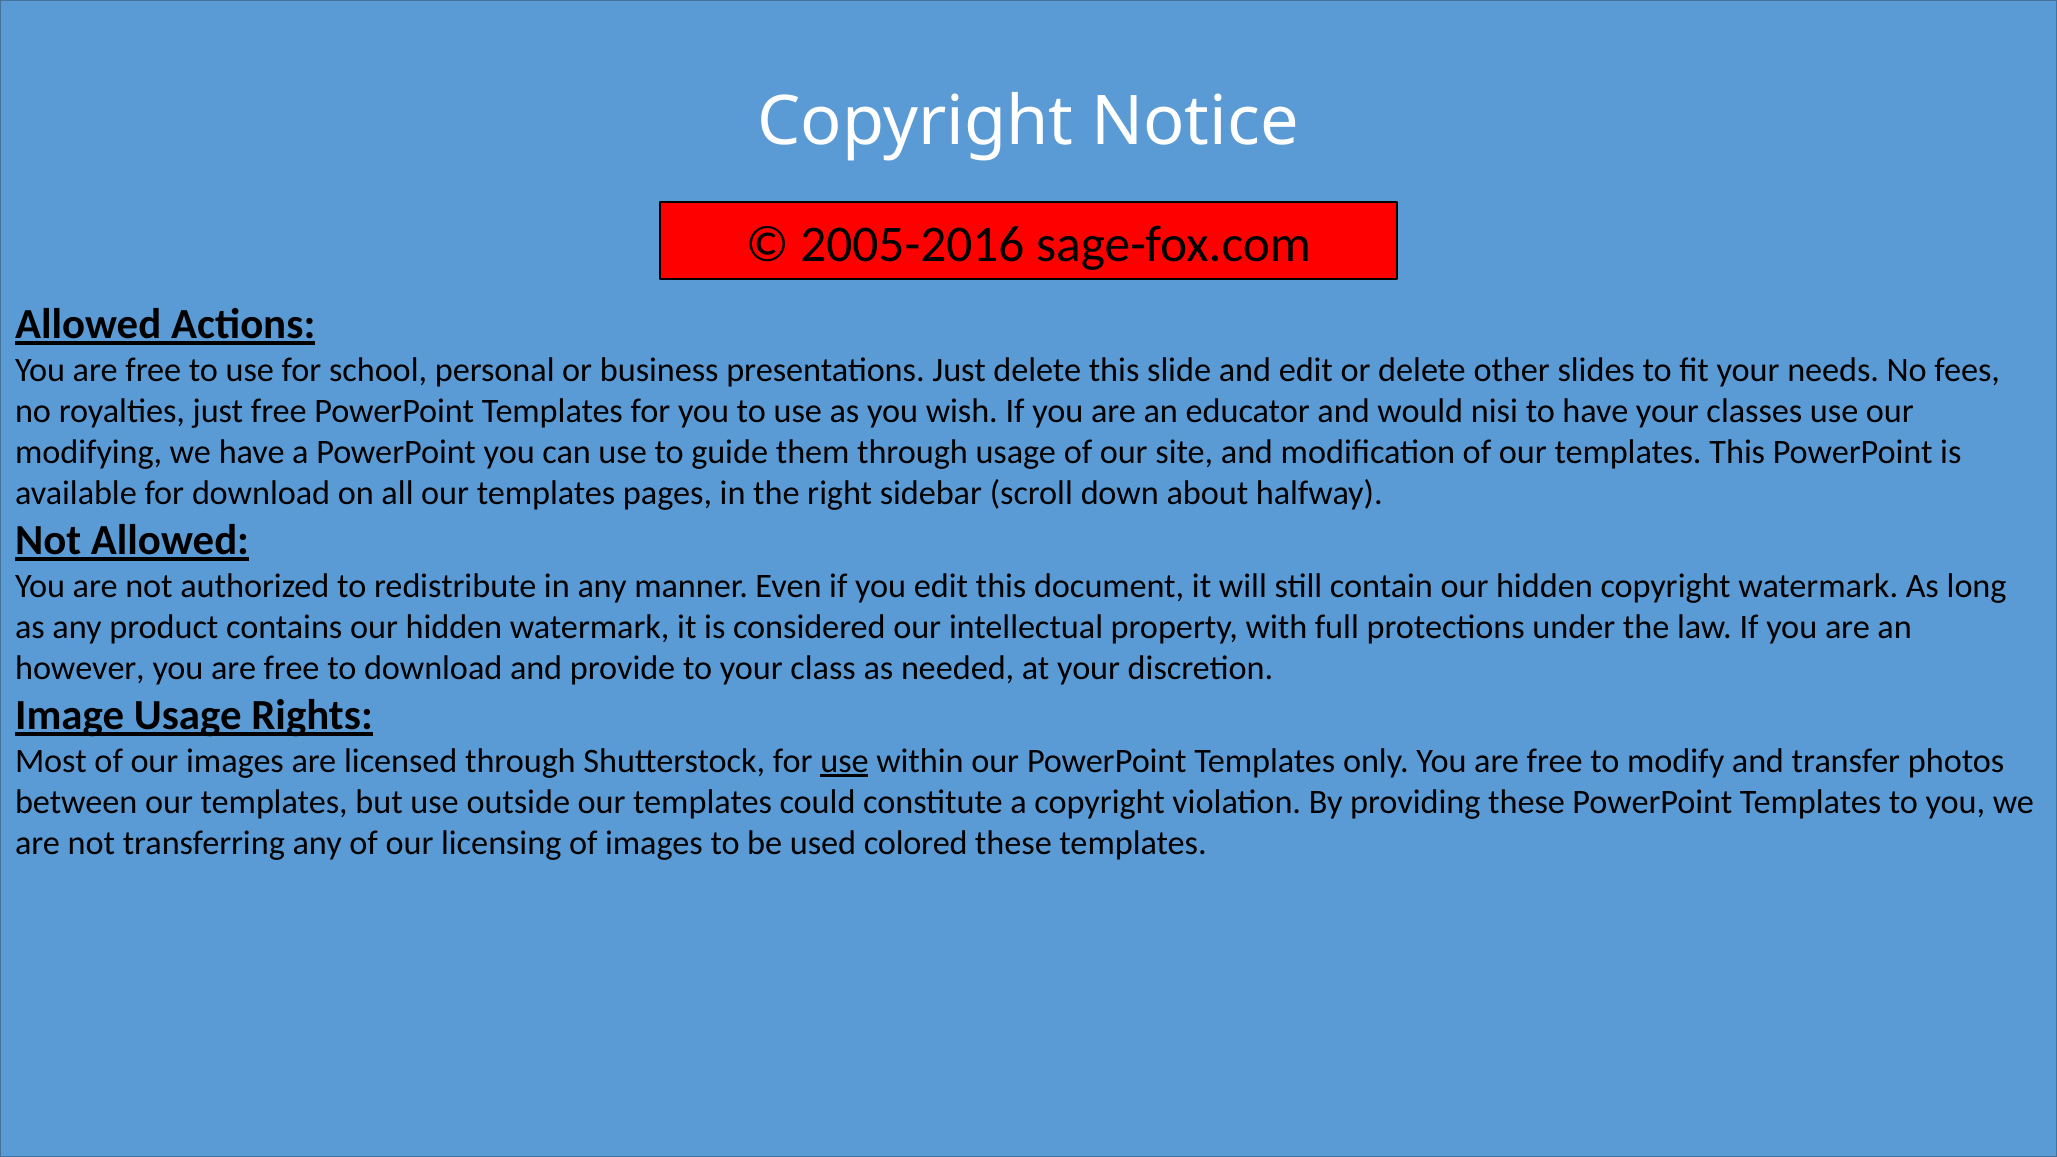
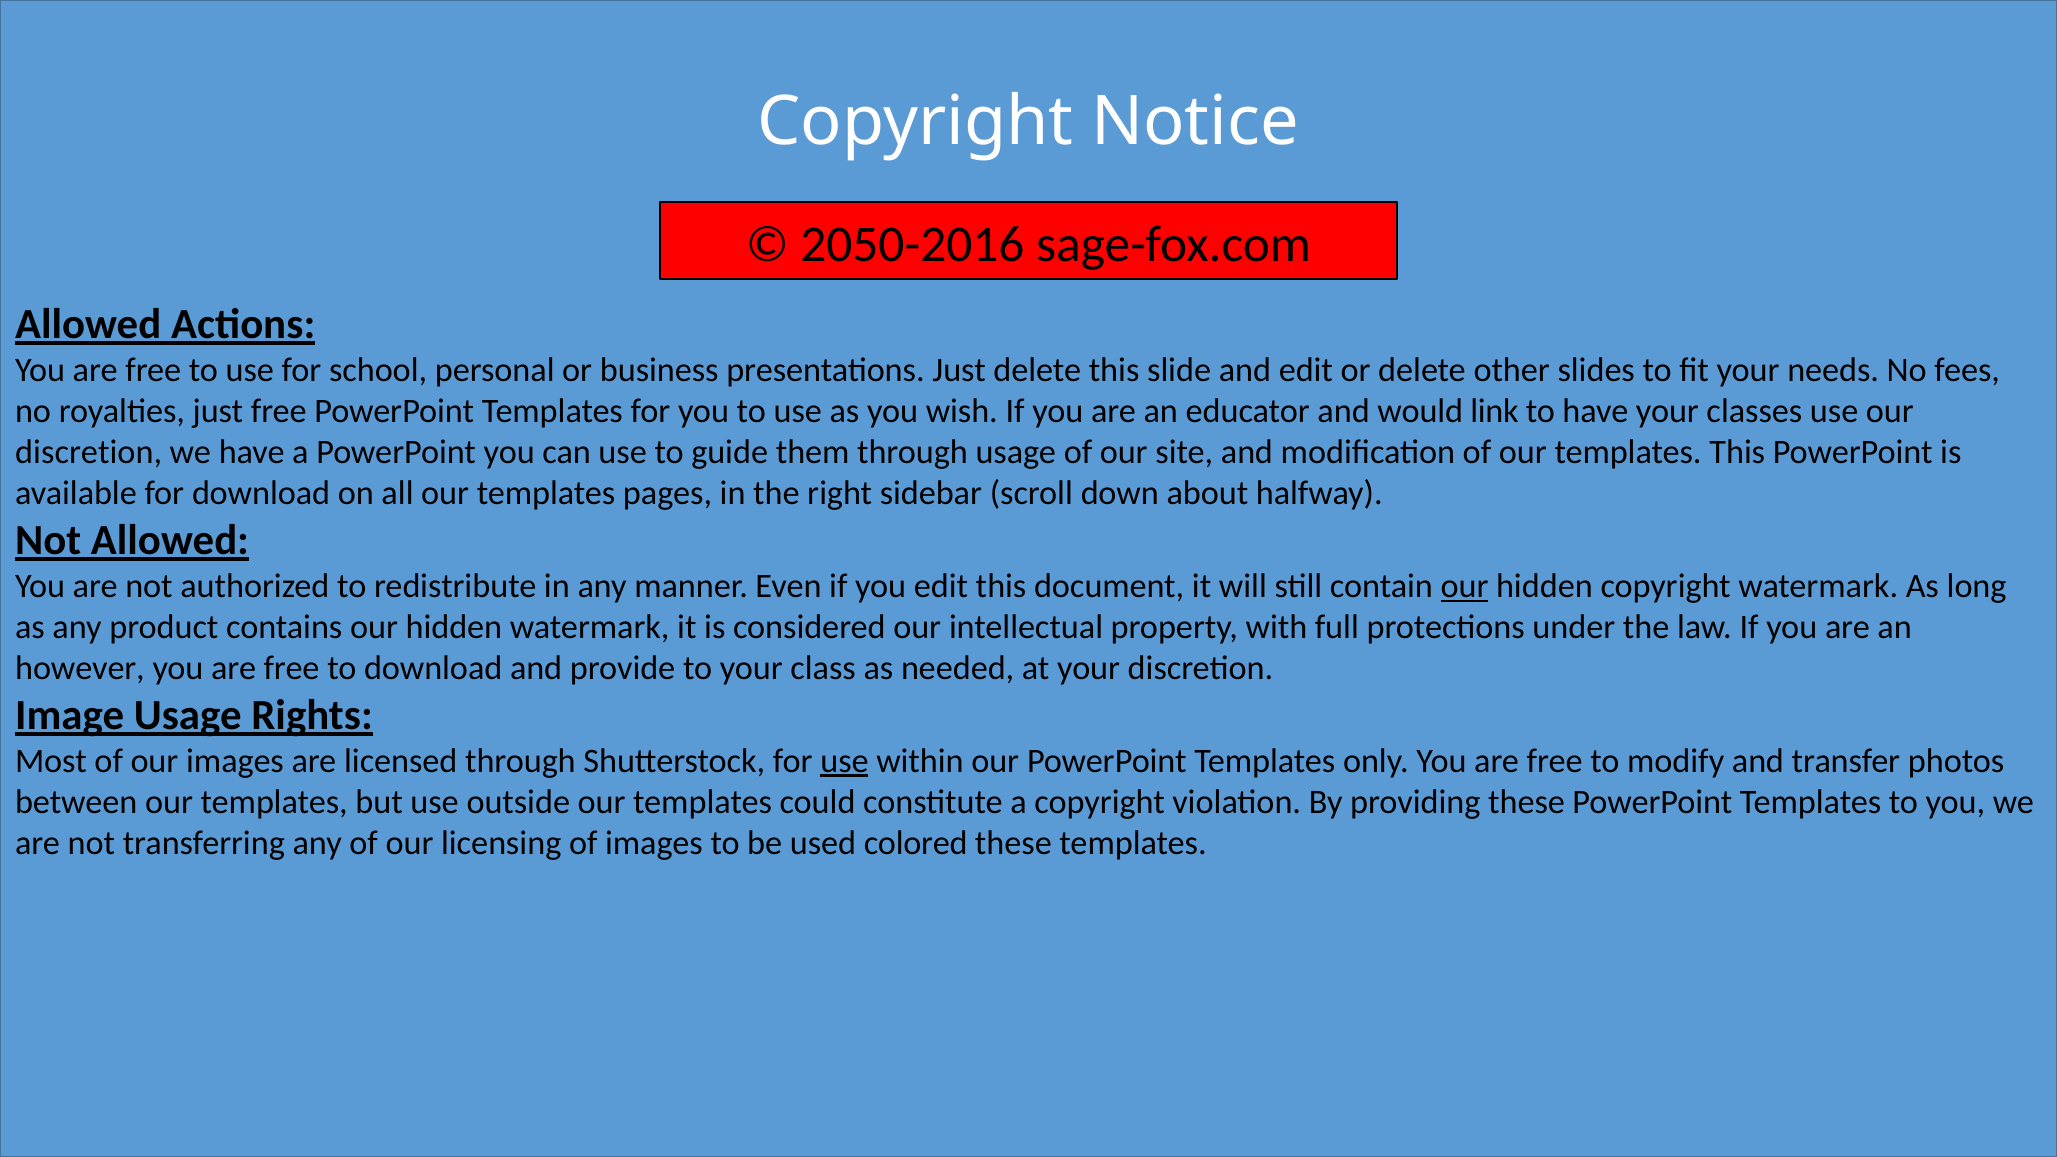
2005-2016: 2005-2016 -> 2050-2016
nisi: nisi -> link
modifying at (89, 452): modifying -> discretion
our at (1465, 586) underline: none -> present
